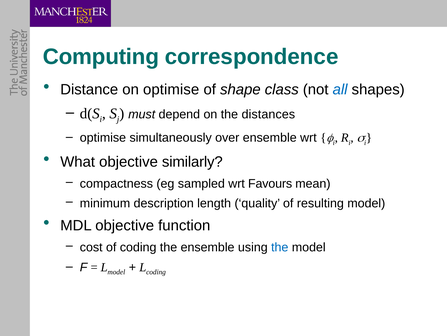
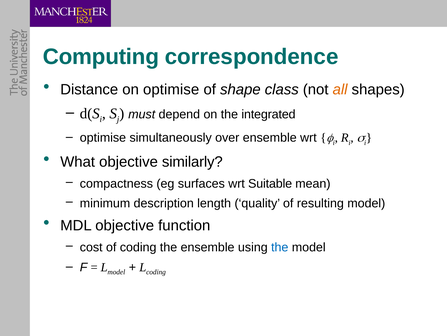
all colour: blue -> orange
distances: distances -> integrated
sampled: sampled -> surfaces
Favours: Favours -> Suitable
